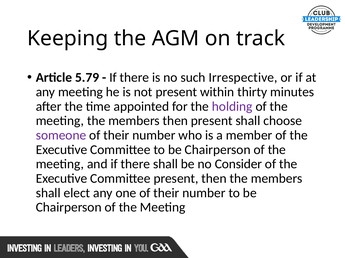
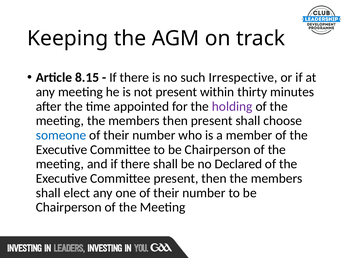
5.79: 5.79 -> 8.15
someone colour: purple -> blue
Consider: Consider -> Declared
